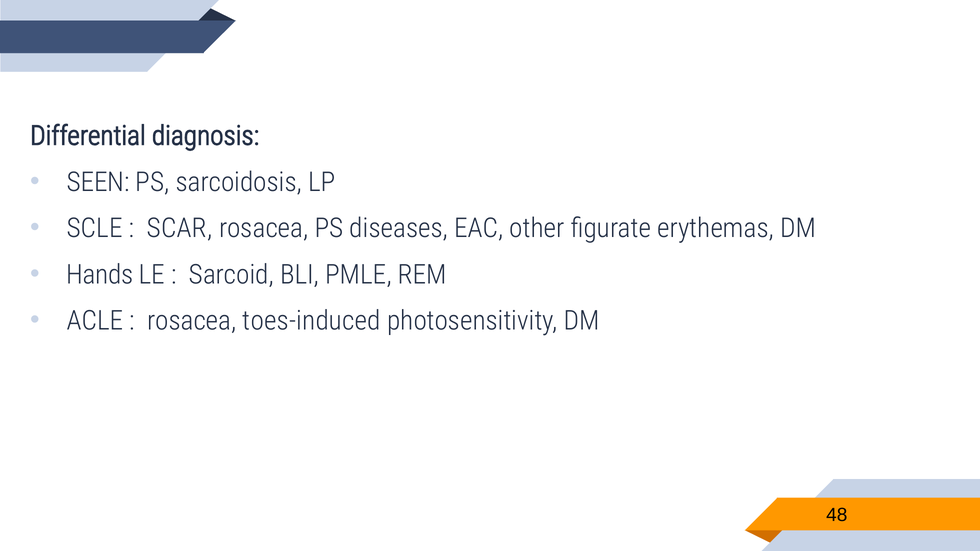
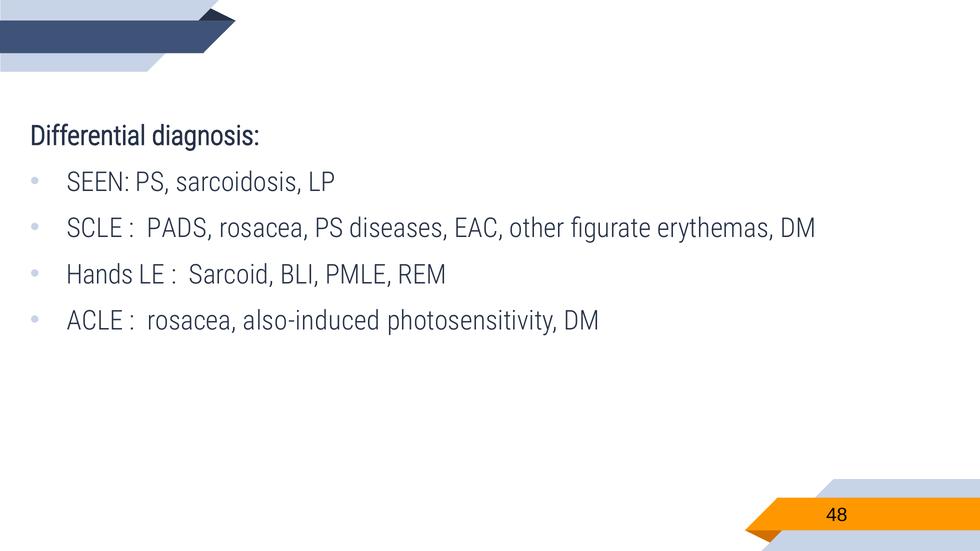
SCAR: SCAR -> PADS
toes-induced: toes-induced -> also-induced
